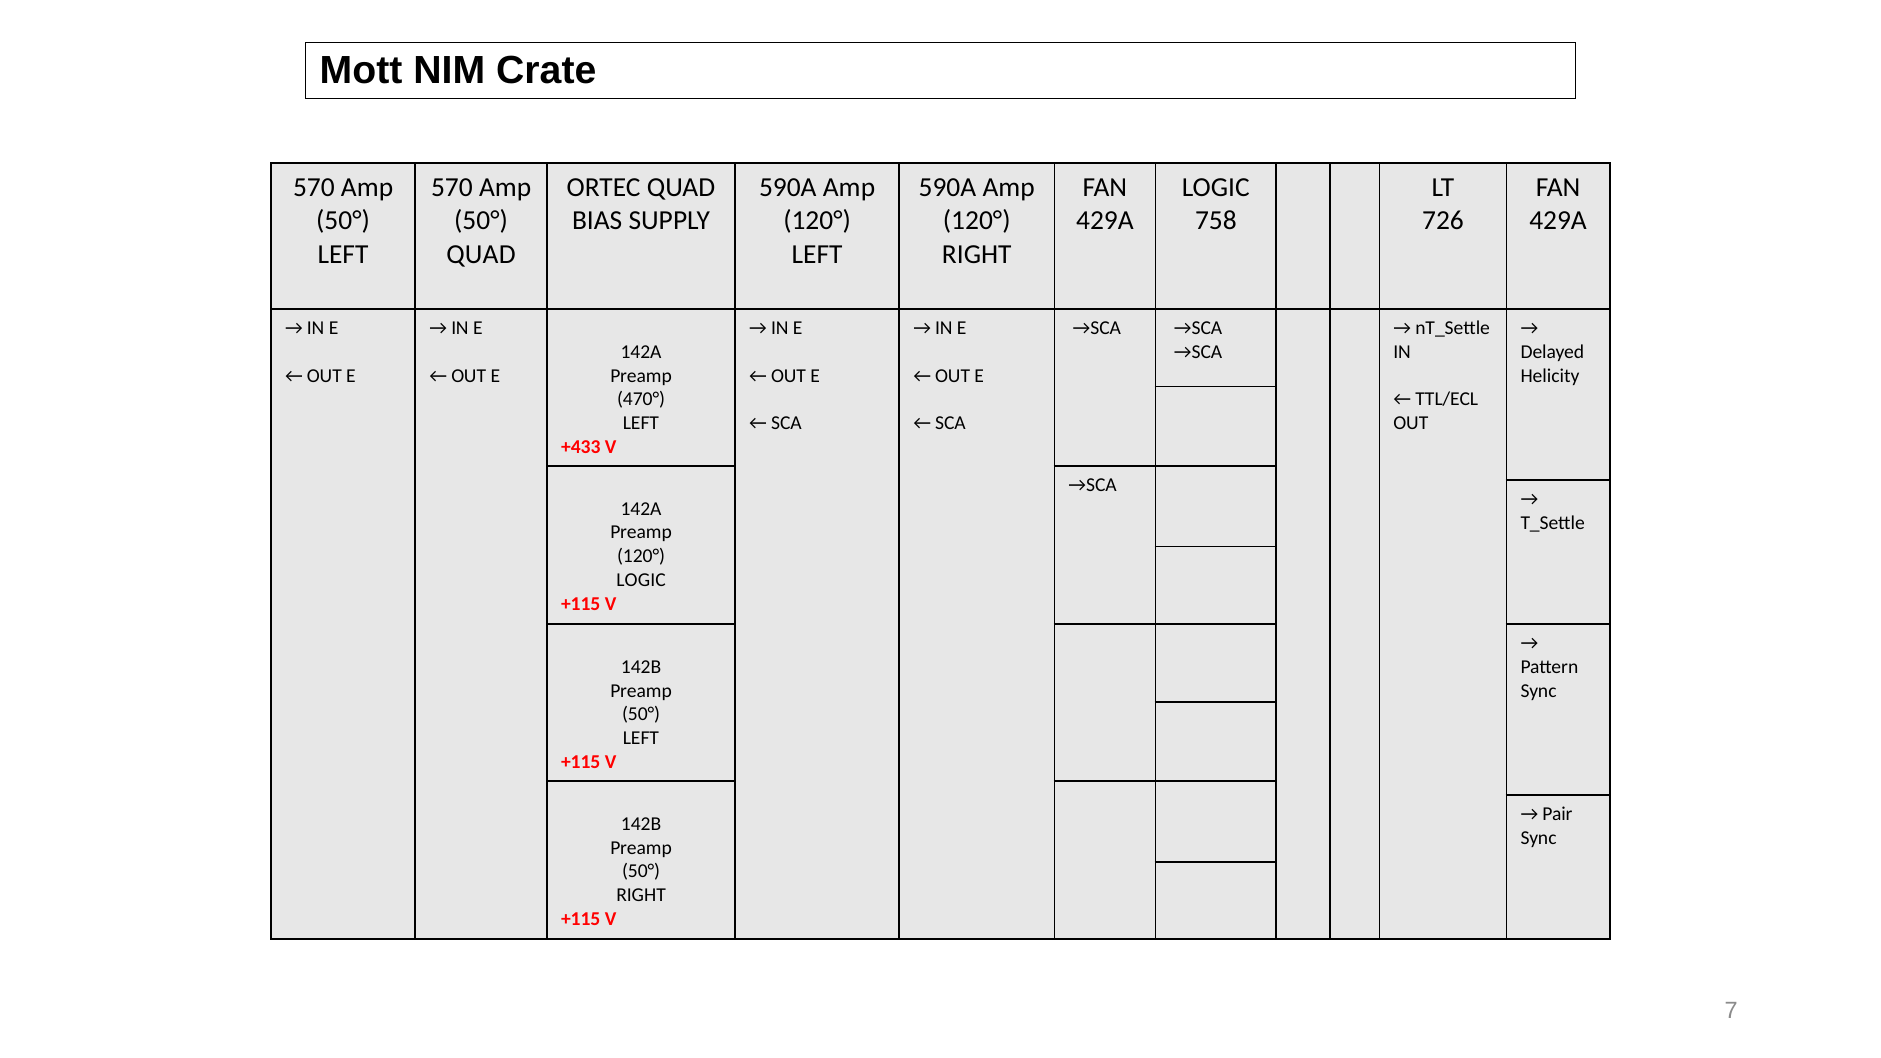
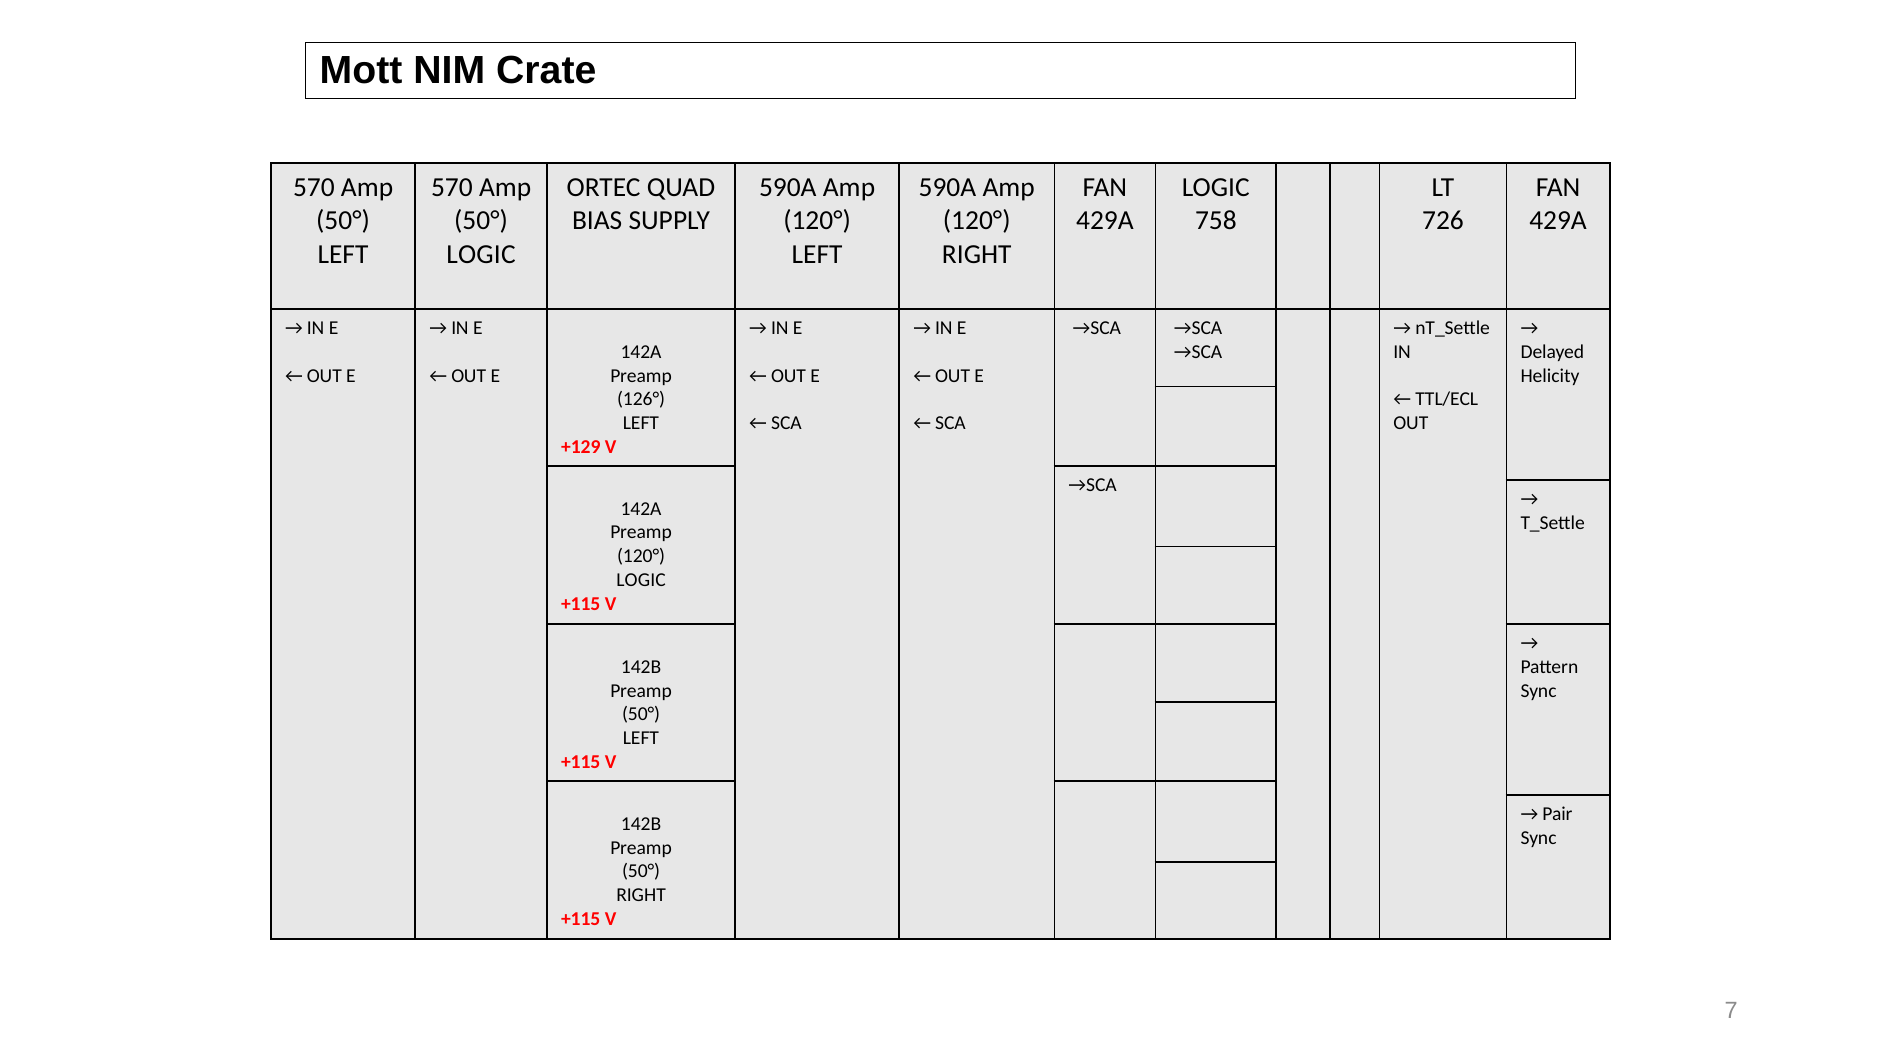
QUAD at (481, 254): QUAD -> LOGIC
470°: 470° -> 126°
+433: +433 -> +129
